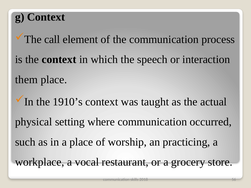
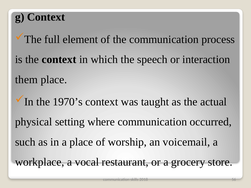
call: call -> full
1910’s: 1910’s -> 1970’s
practicing: practicing -> voicemail
